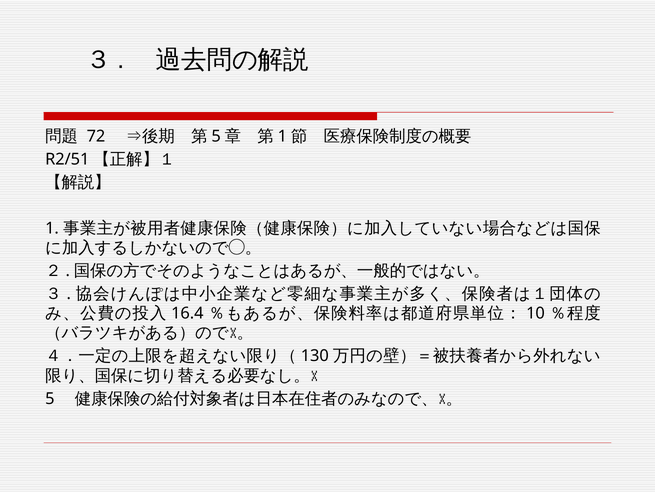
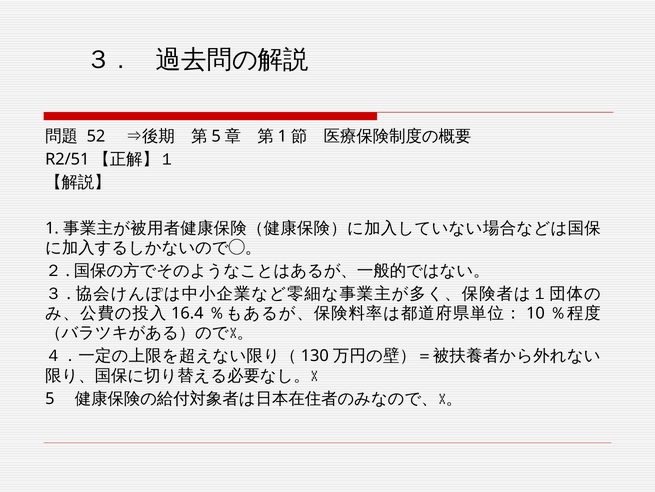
72: 72 -> 52
